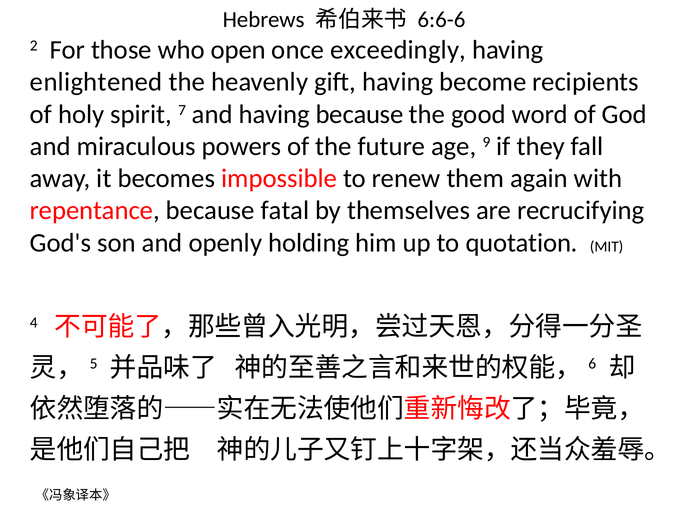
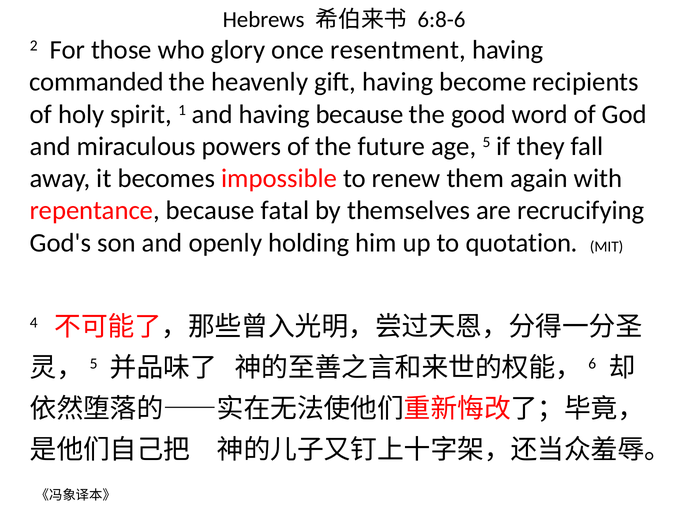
6:6-6: 6:6-6 -> 6:8-6
open: open -> glory
exceedingly: exceedingly -> resentment
enlightened: enlightened -> commanded
7: 7 -> 1
9: 9 -> 5
